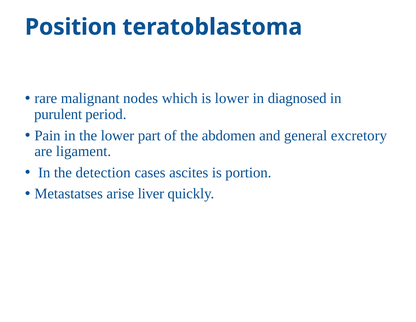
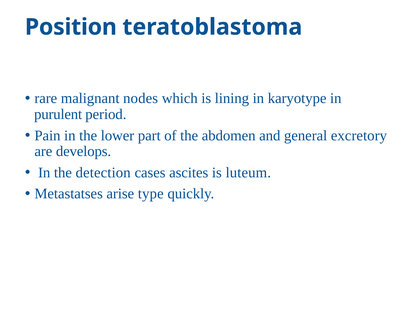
is lower: lower -> lining
diagnosed: diagnosed -> karyotype
ligament: ligament -> develops
portion: portion -> luteum
liver: liver -> type
